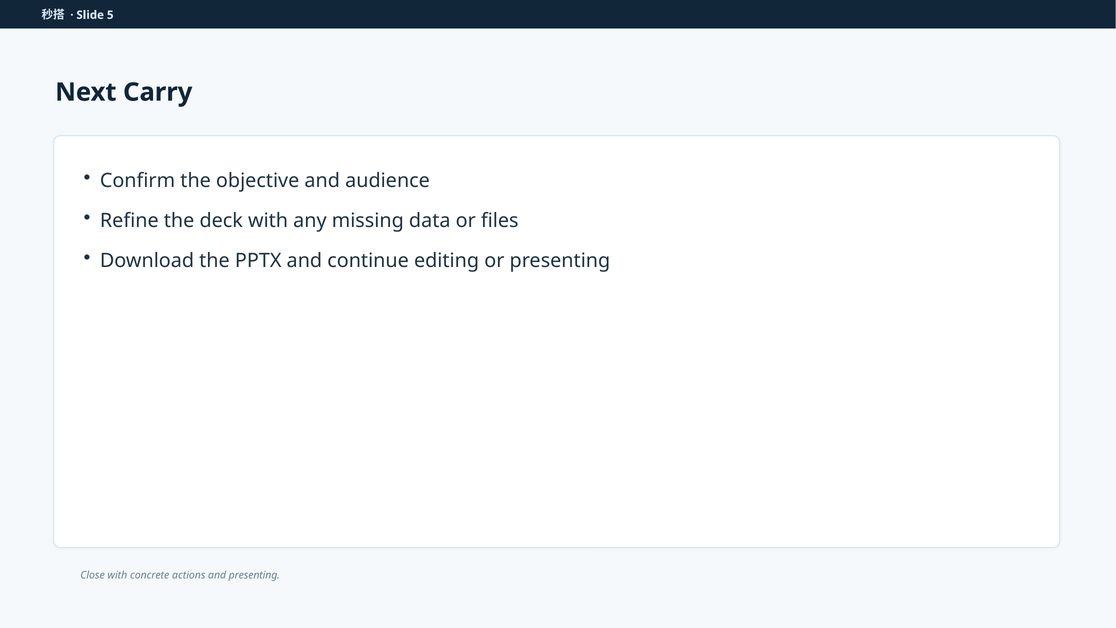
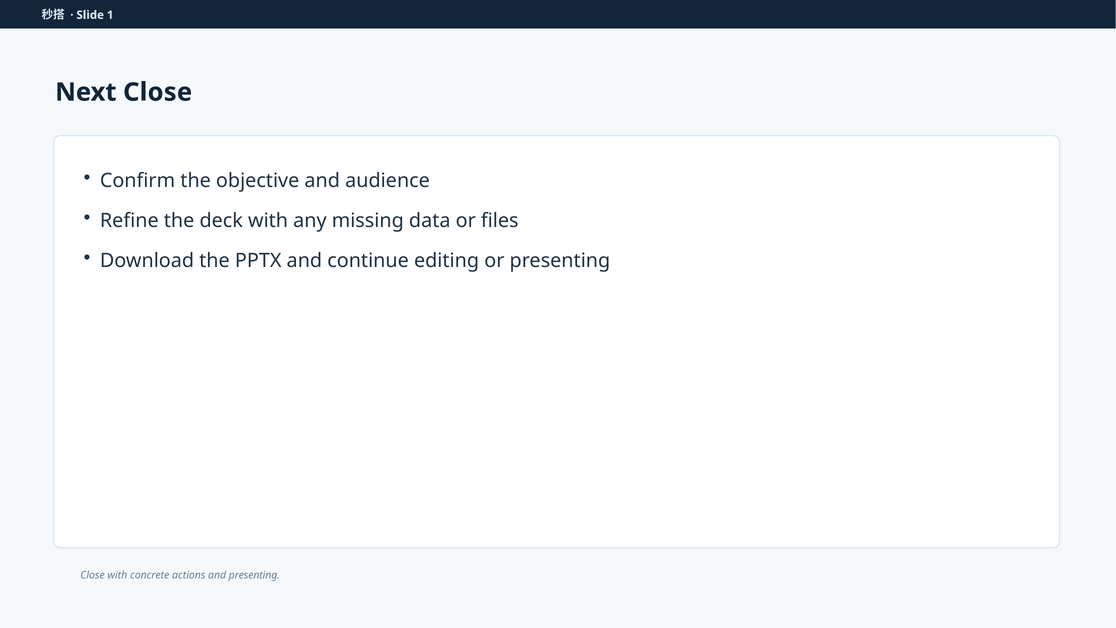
5: 5 -> 1
Next Carry: Carry -> Close
